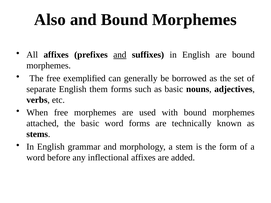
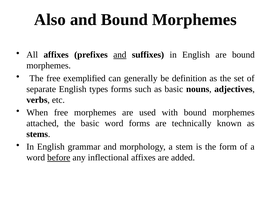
borrowed: borrowed -> definition
them: them -> types
before underline: none -> present
